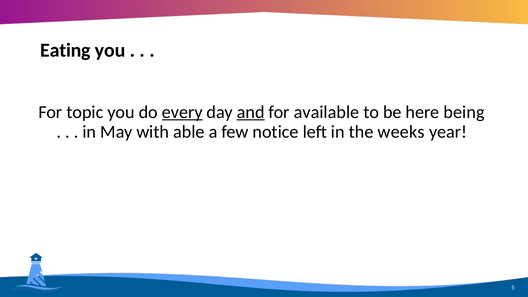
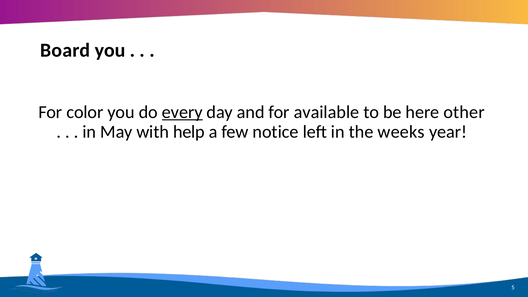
Eating: Eating -> Board
topic: topic -> color
and underline: present -> none
being: being -> other
able: able -> help
